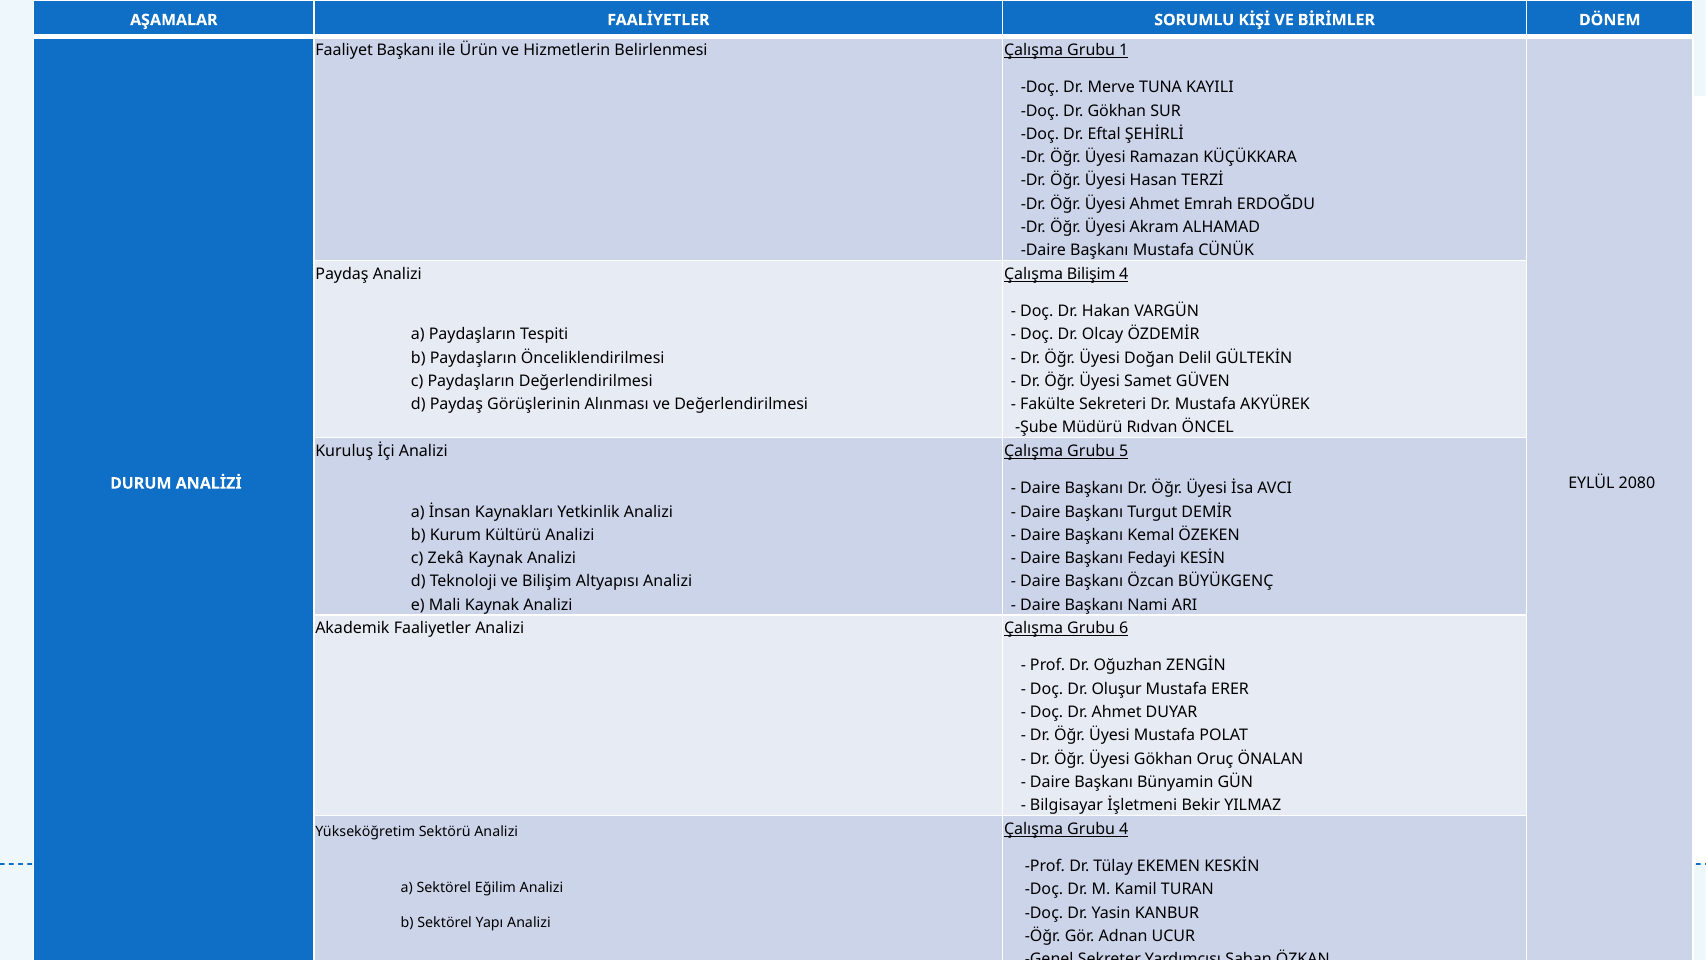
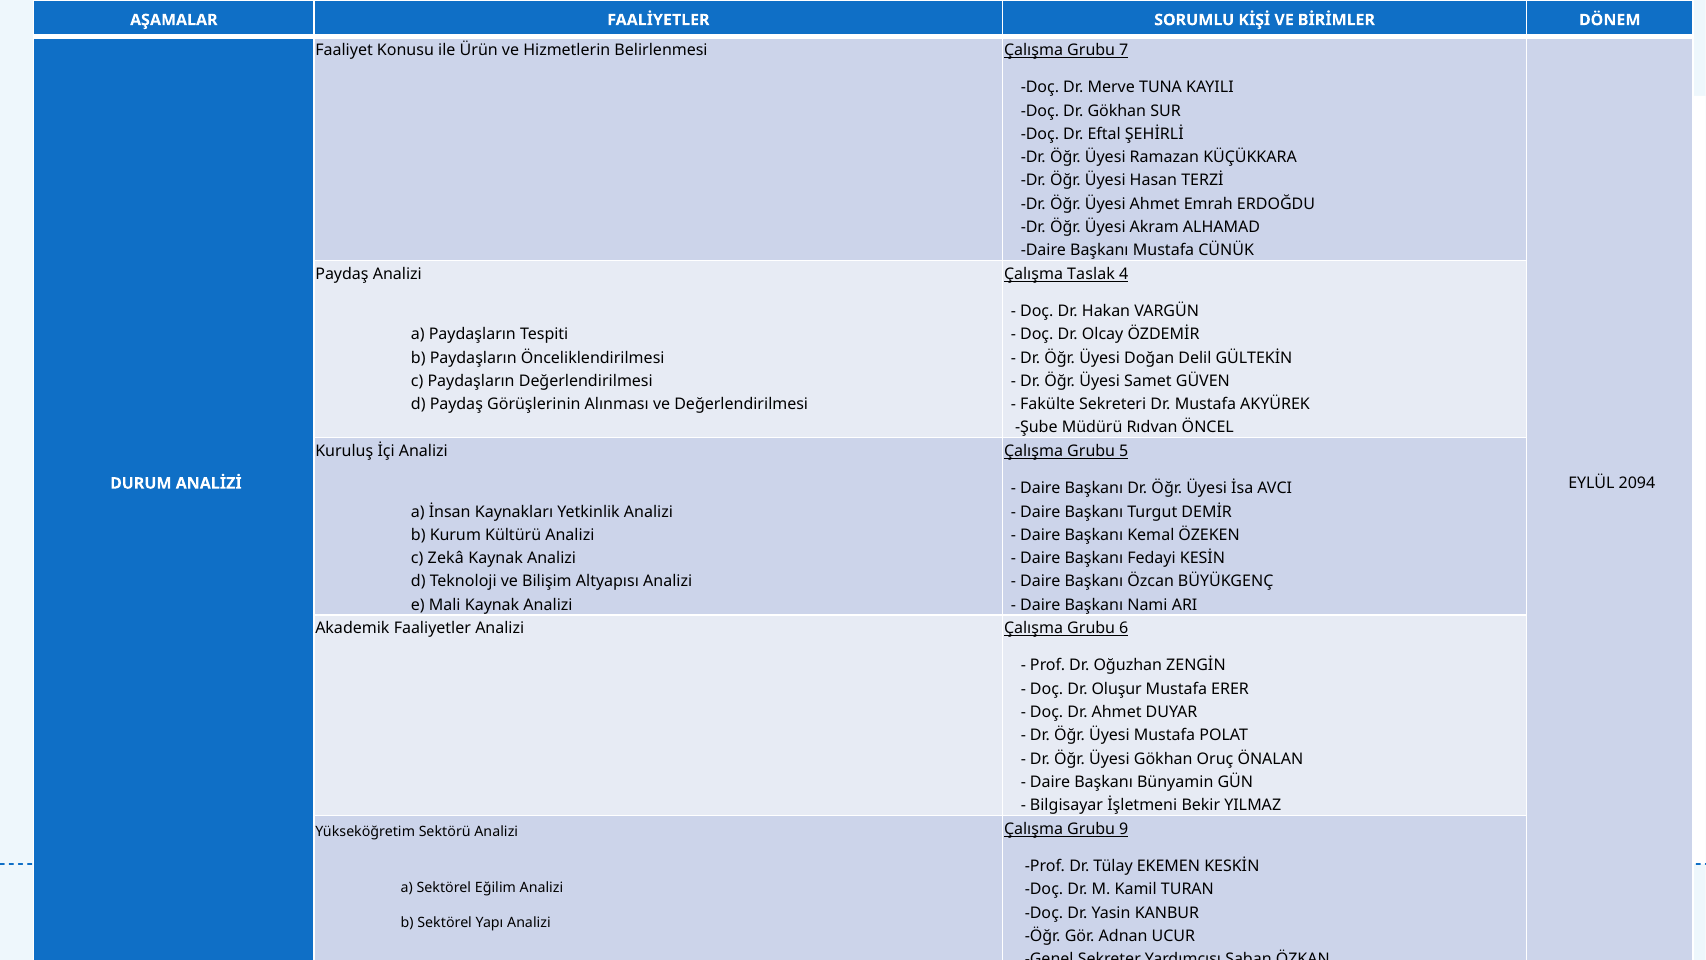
Faaliyet Başkanı: Başkanı -> Konusu
1: 1 -> 7
Çalışma Bilişim: Bilişim -> Taslak
2080: 2080 -> 2094
Grubu 4: 4 -> 9
